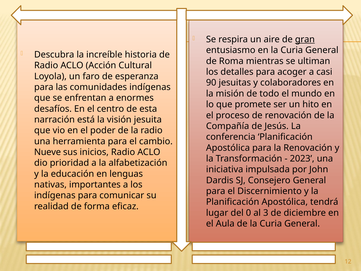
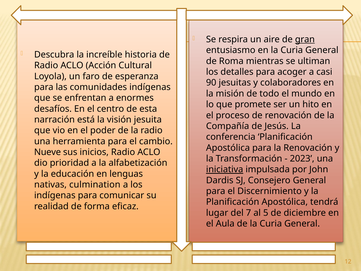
iniciativa underline: none -> present
importantes: importantes -> culmination
0: 0 -> 7
3: 3 -> 5
